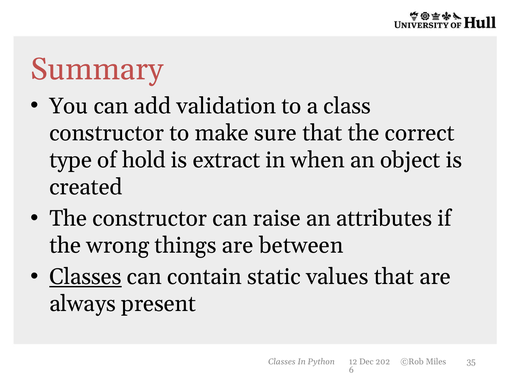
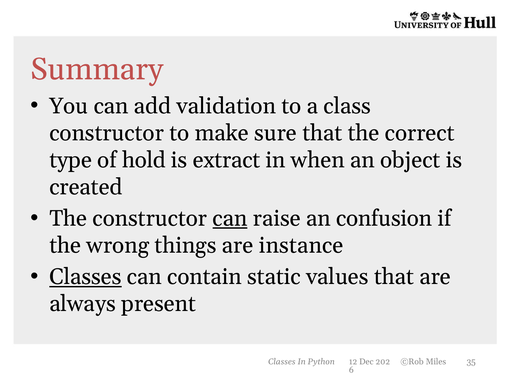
can at (230, 219) underline: none -> present
attributes: attributes -> confusion
between: between -> instance
